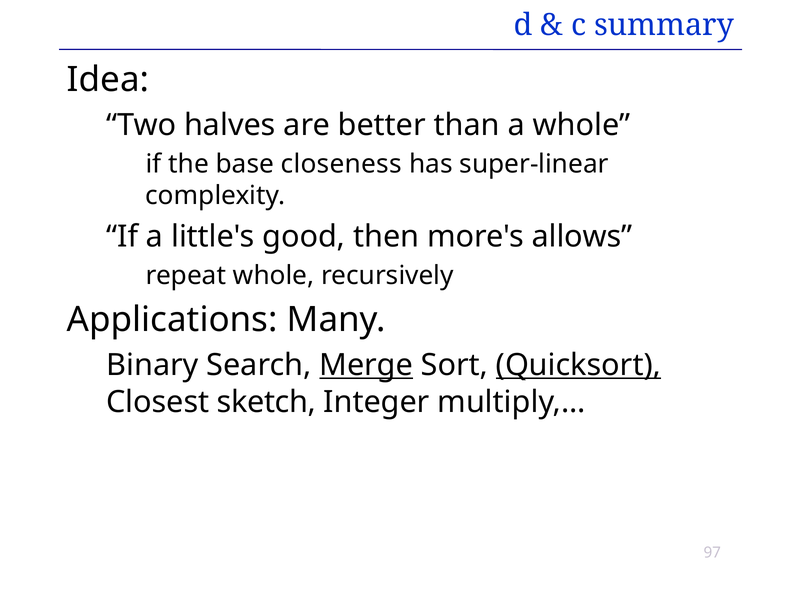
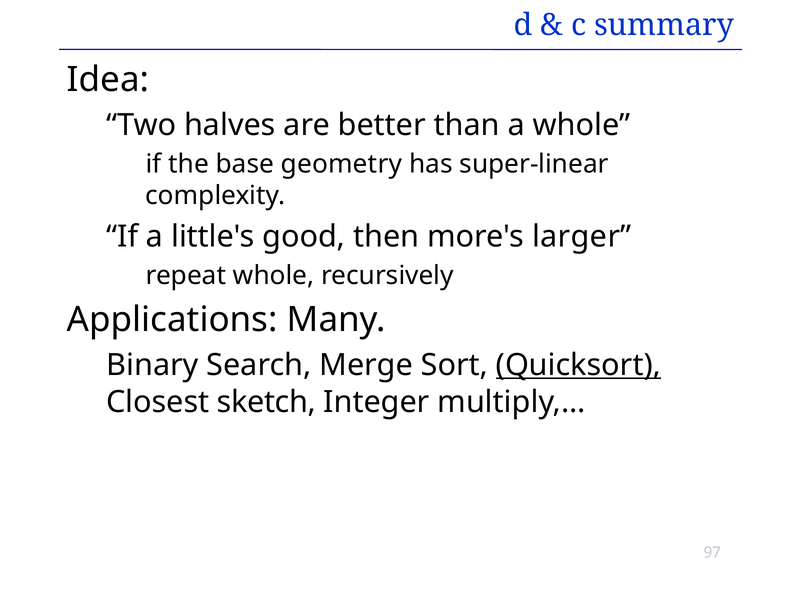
closeness: closeness -> geometry
allows: allows -> larger
Merge underline: present -> none
